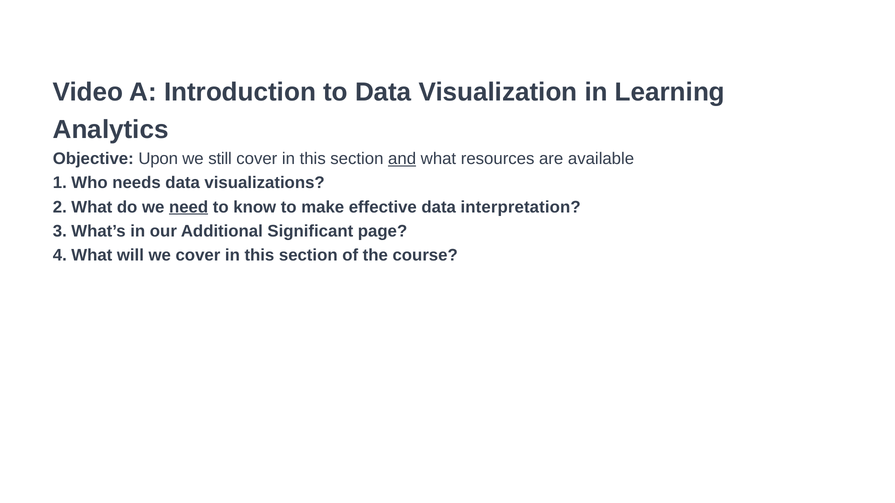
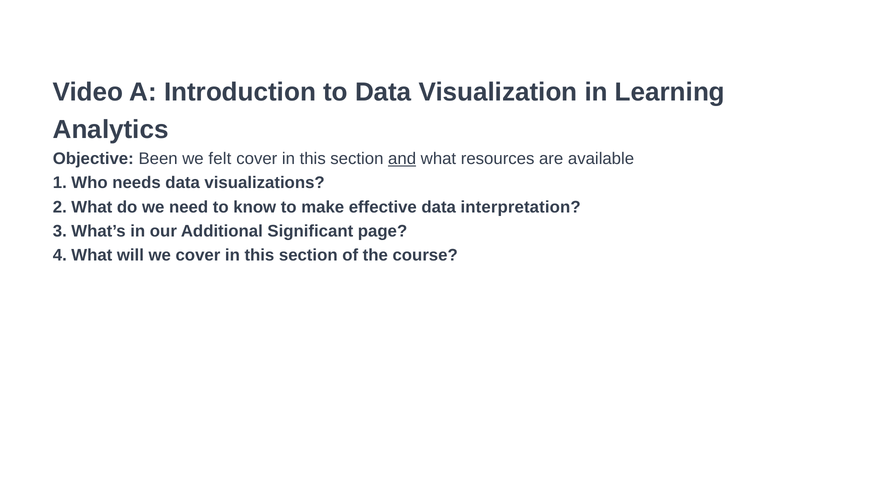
Upon: Upon -> Been
still: still -> felt
need underline: present -> none
